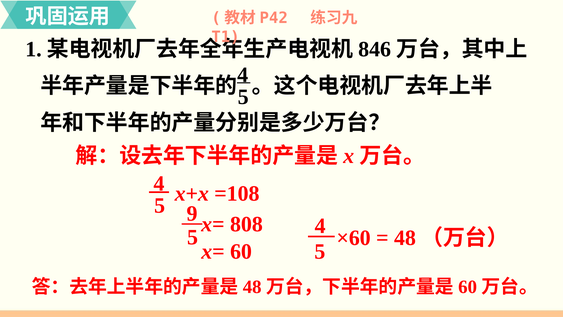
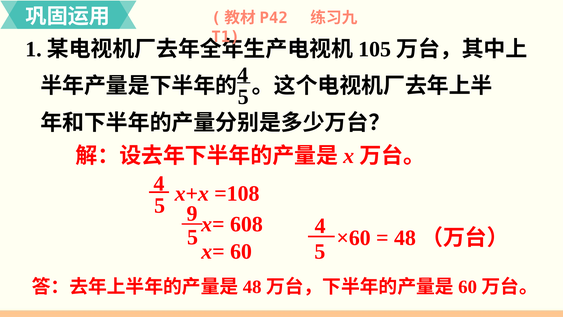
846: 846 -> 105
808: 808 -> 608
